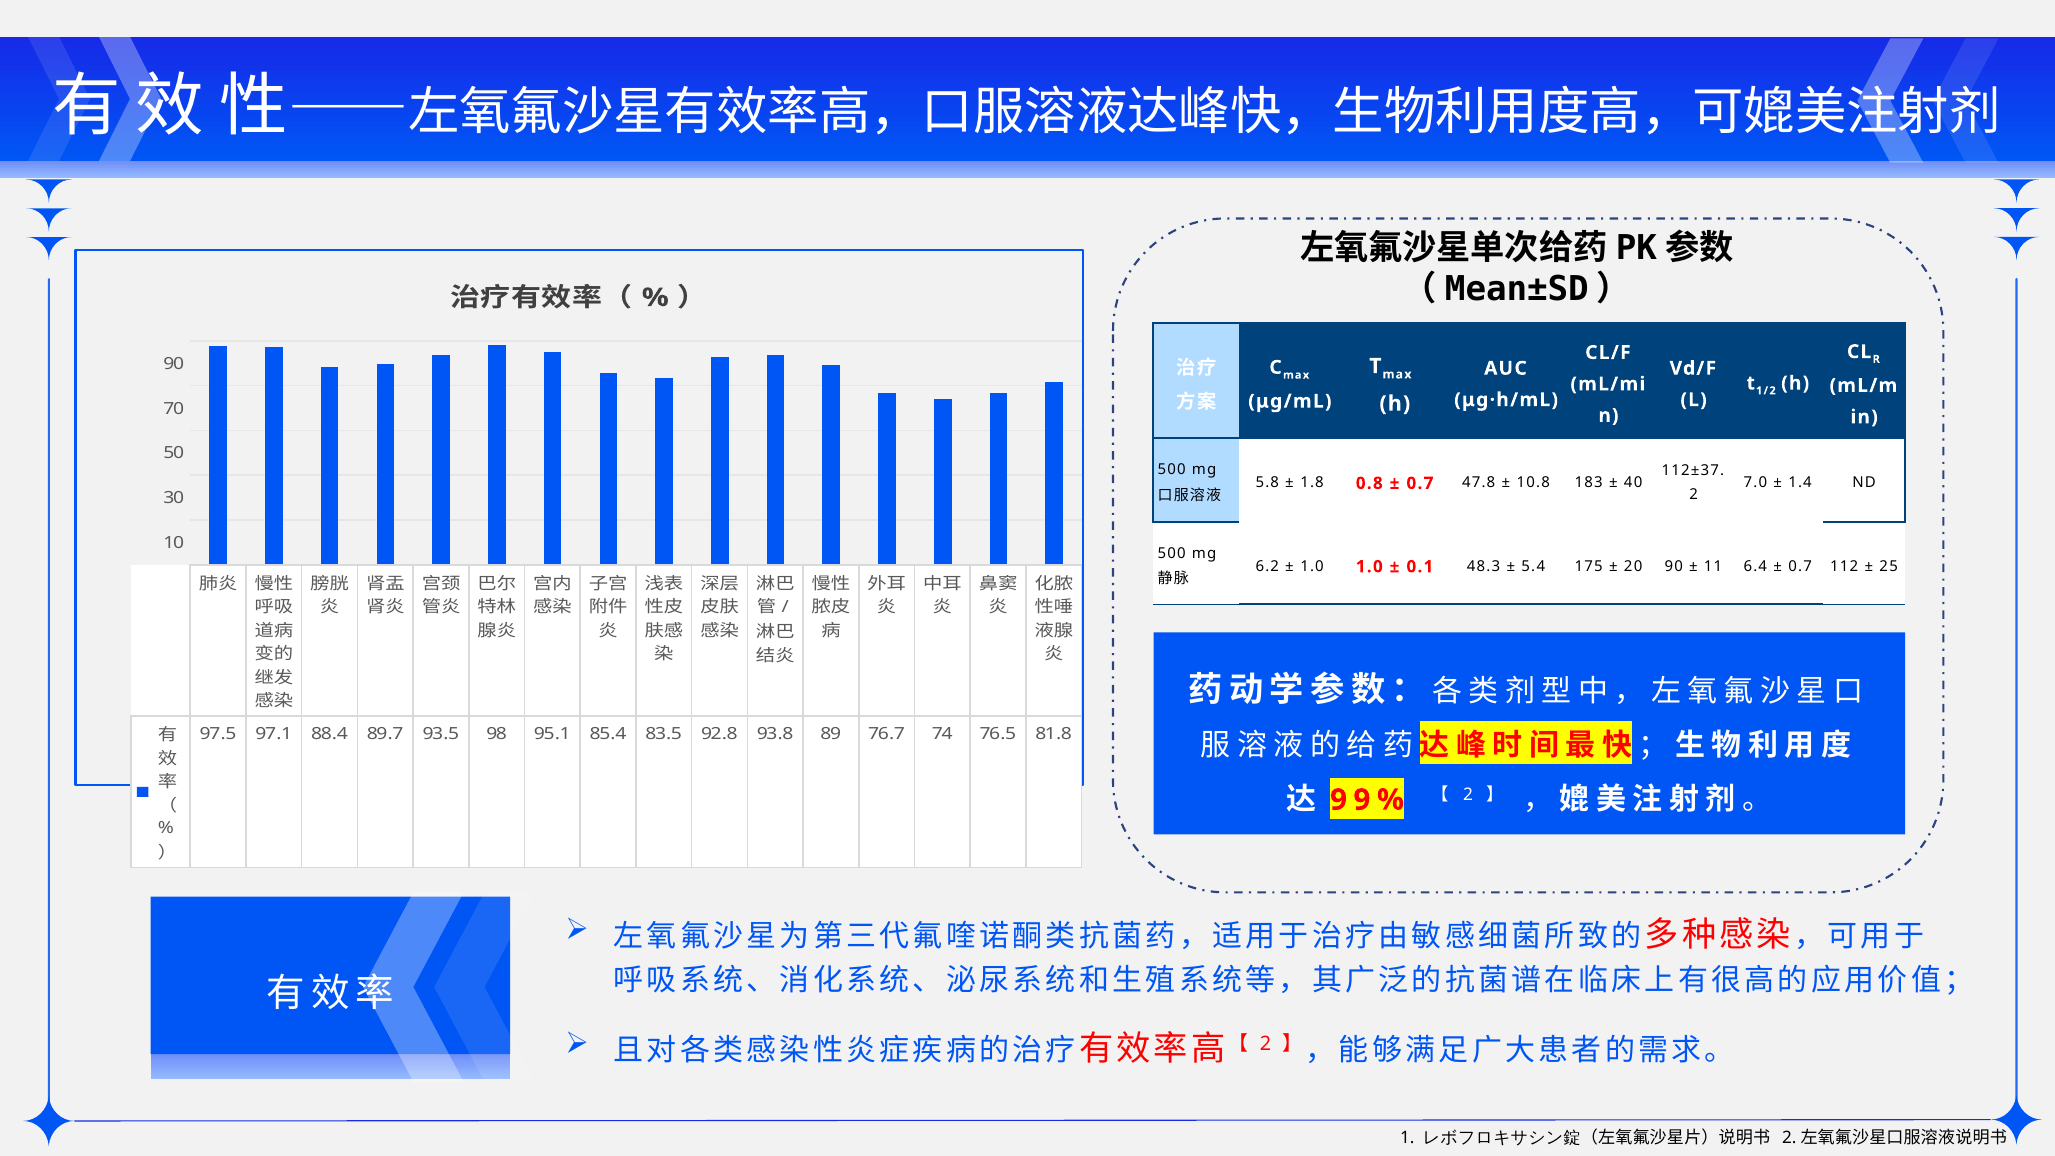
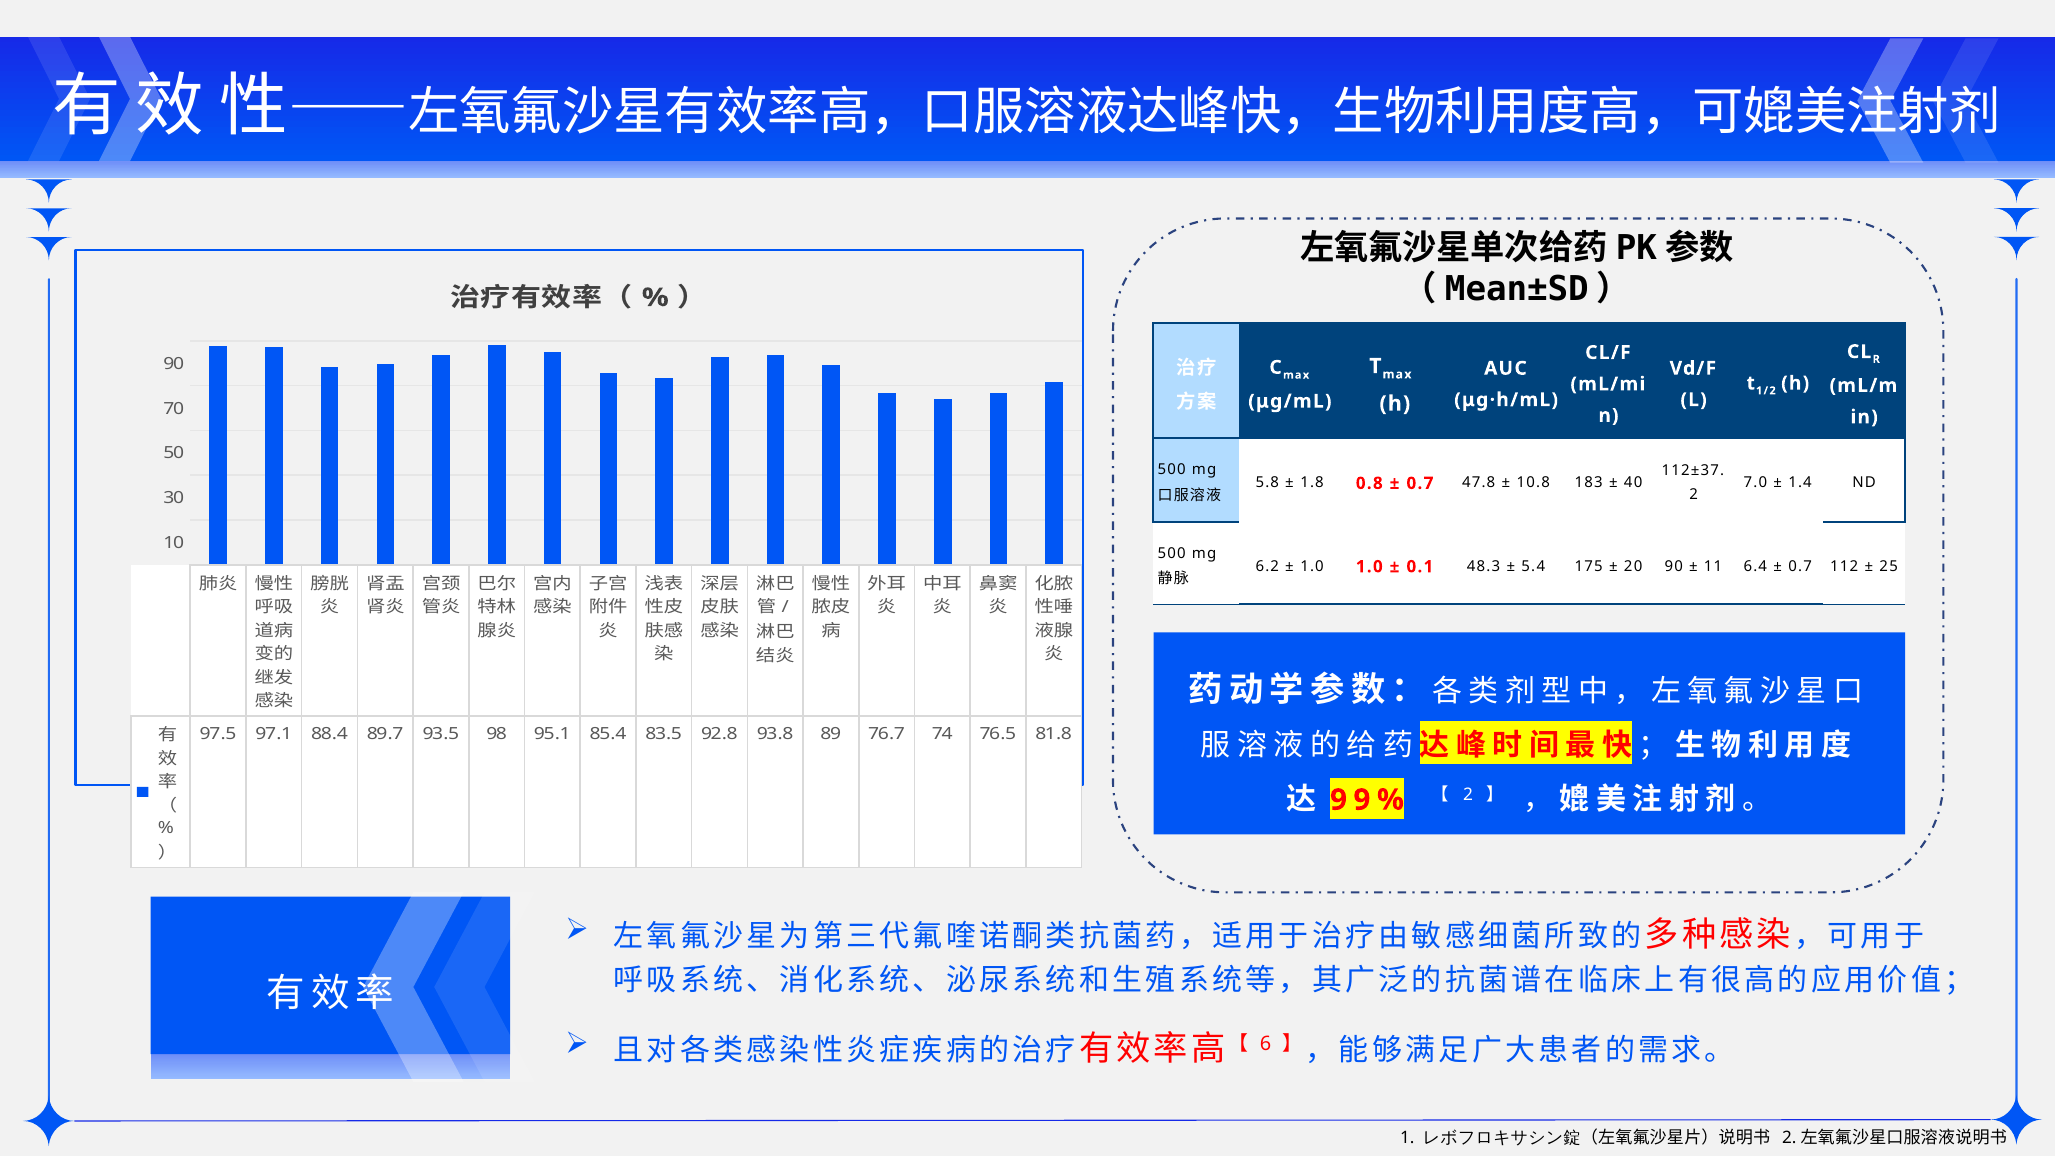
2 at (1266, 1043): 2 -> 6
